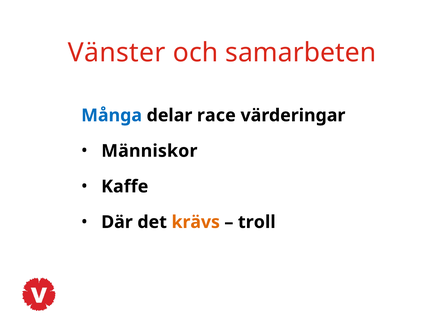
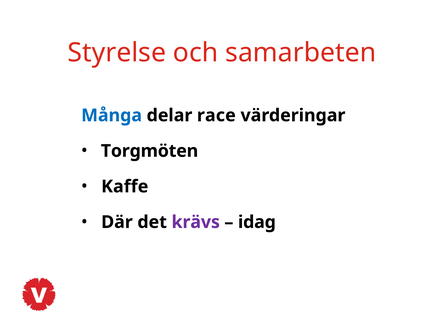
Vänster: Vänster -> Styrelse
Människor: Människor -> Torgmöten
krävs colour: orange -> purple
troll: troll -> idag
